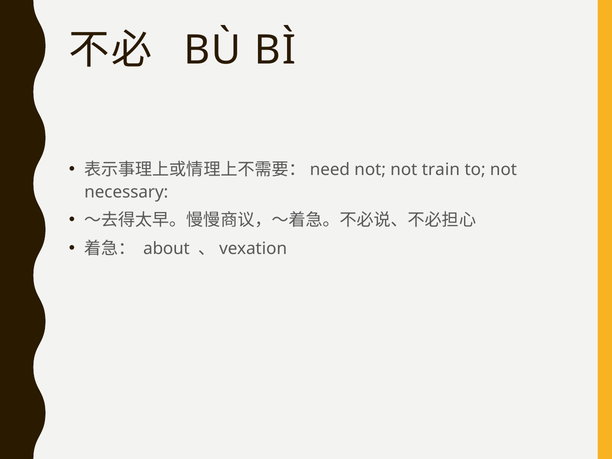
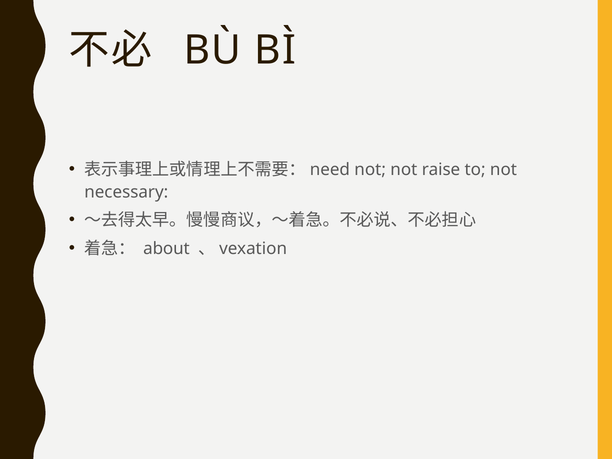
train: train -> raise
